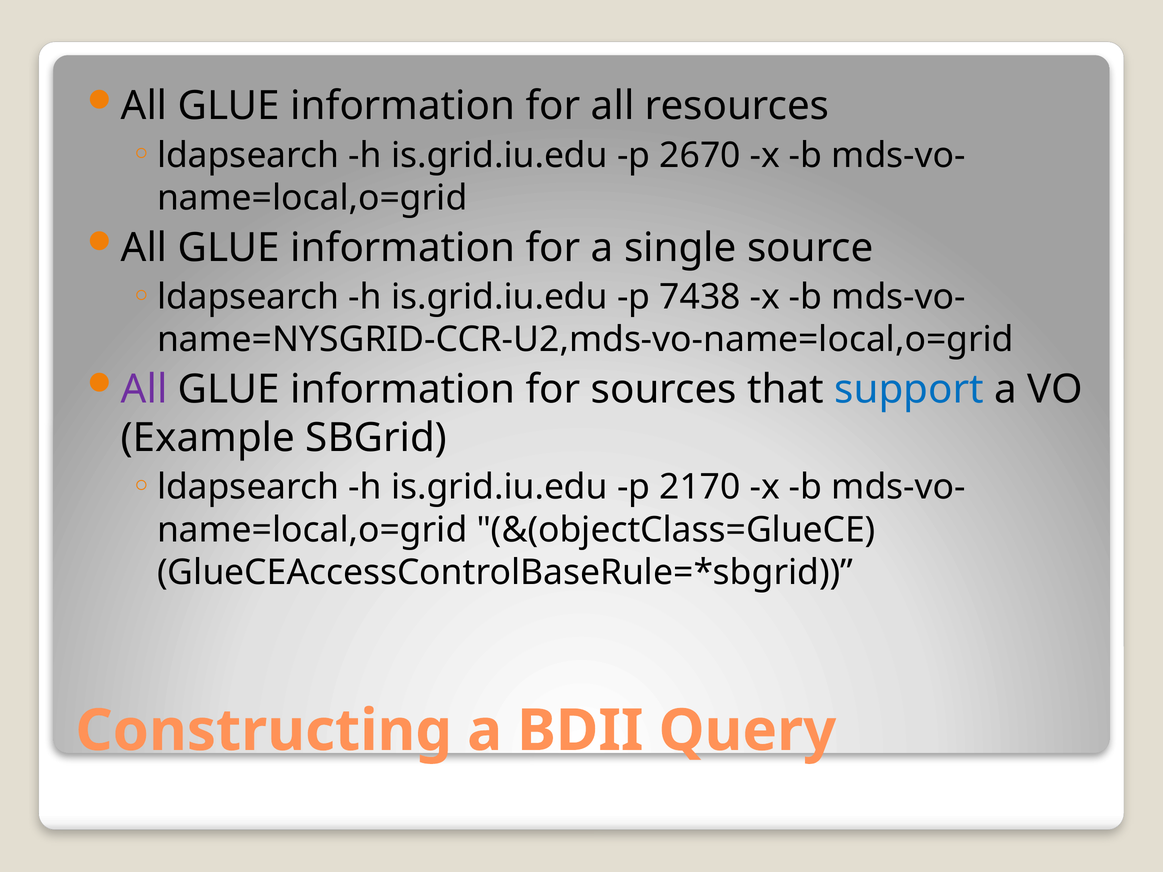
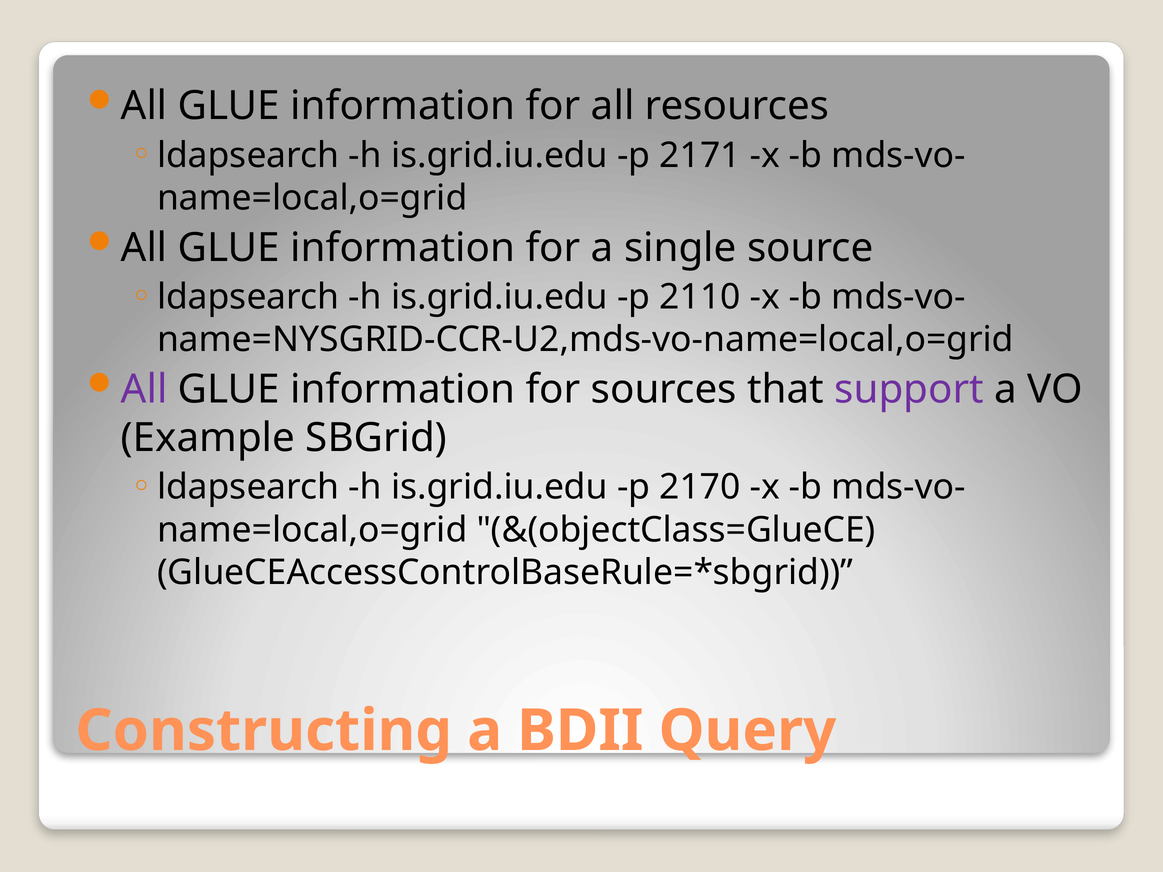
2670: 2670 -> 2171
7438: 7438 -> 2110
support colour: blue -> purple
